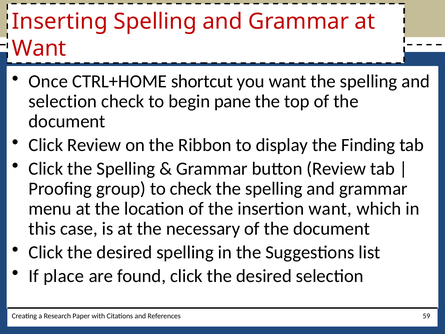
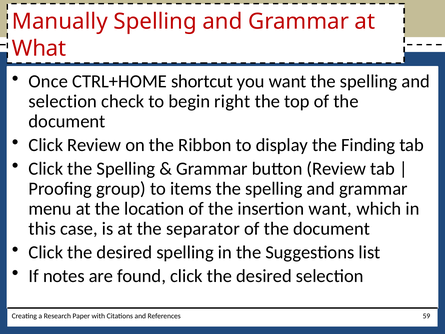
Inserting: Inserting -> Manually
Want at (39, 48): Want -> What
pane: pane -> right
to check: check -> items
necessary: necessary -> separator
place: place -> notes
